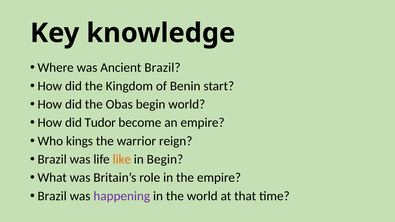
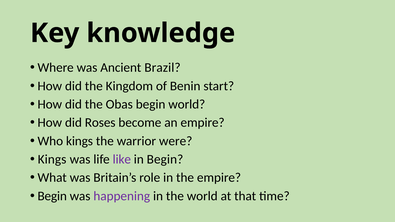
Tudor: Tudor -> Roses
reign: reign -> were
Brazil at (52, 159): Brazil -> Kings
like colour: orange -> purple
Brazil at (52, 196): Brazil -> Begin
